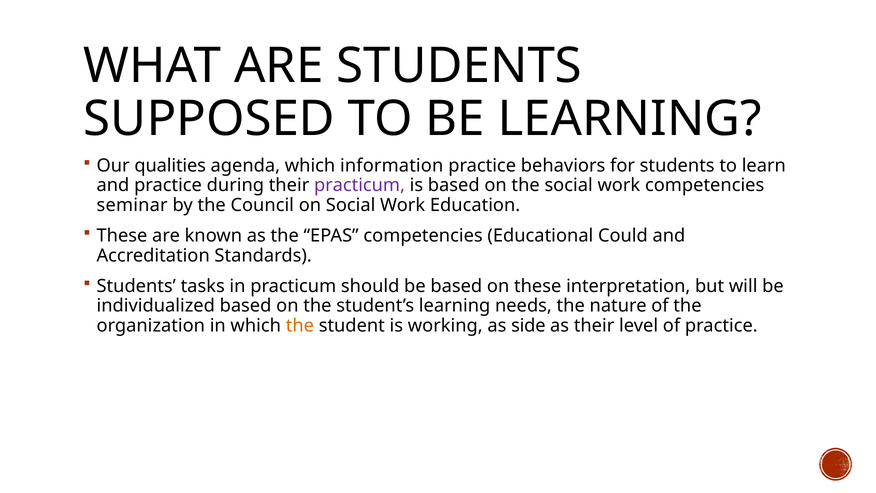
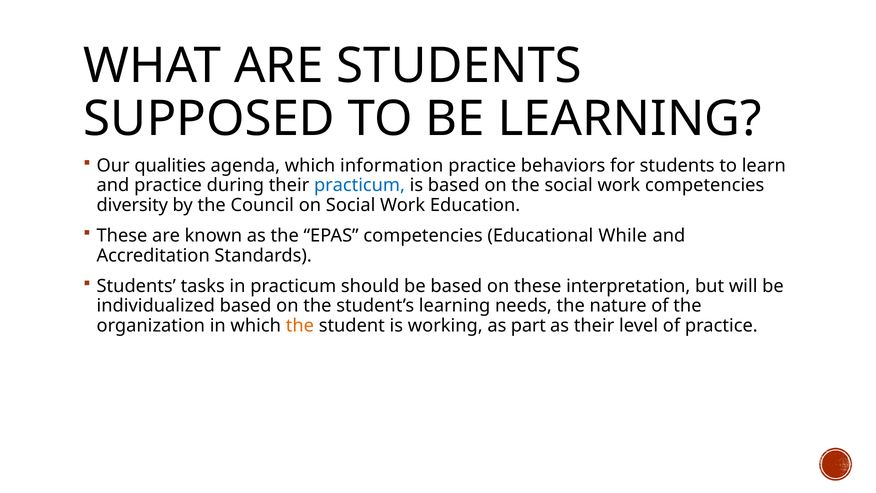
practicum at (359, 185) colour: purple -> blue
seminar: seminar -> diversity
Could: Could -> While
side: side -> part
